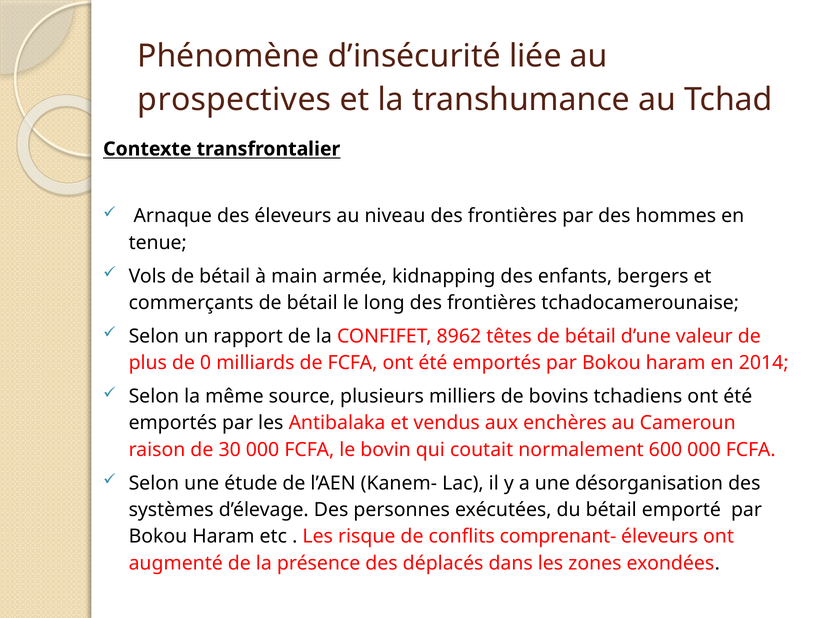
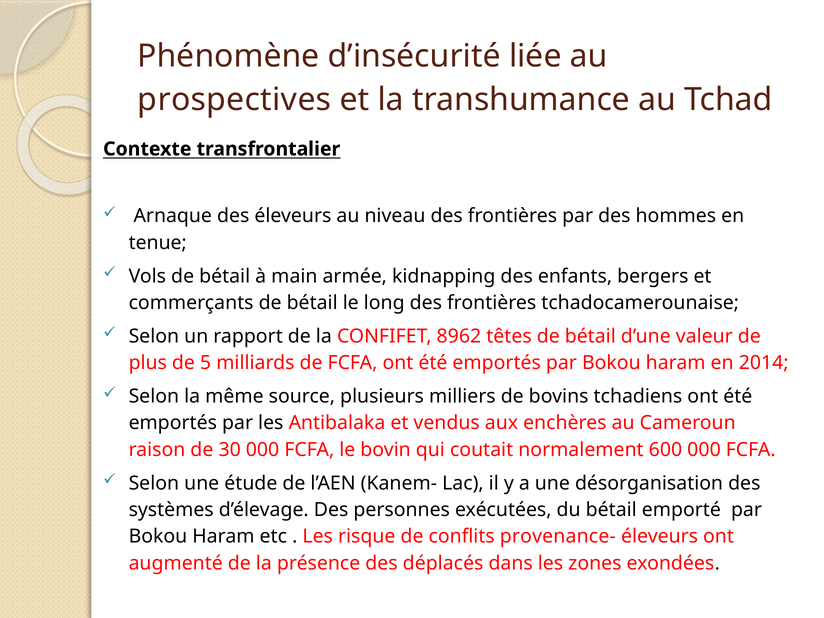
0: 0 -> 5
comprenant-: comprenant- -> provenance-
